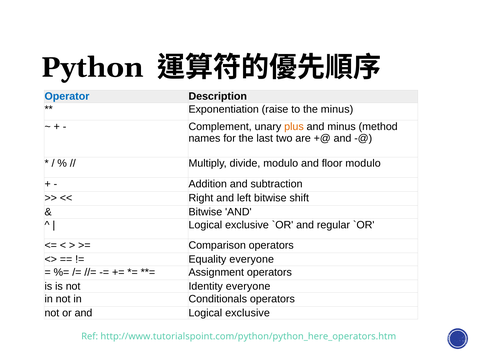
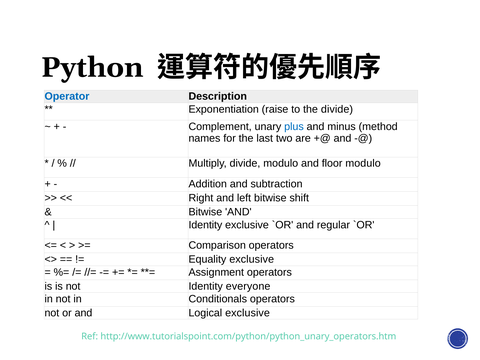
the minus: minus -> divide
plus colour: orange -> blue
Logical at (205, 225): Logical -> Identity
Equality everyone: everyone -> exclusive
http://www.tutorialspoint.com/python/python_here_operators.htm: http://www.tutorialspoint.com/python/python_here_operators.htm -> http://www.tutorialspoint.com/python/python_unary_operators.htm
